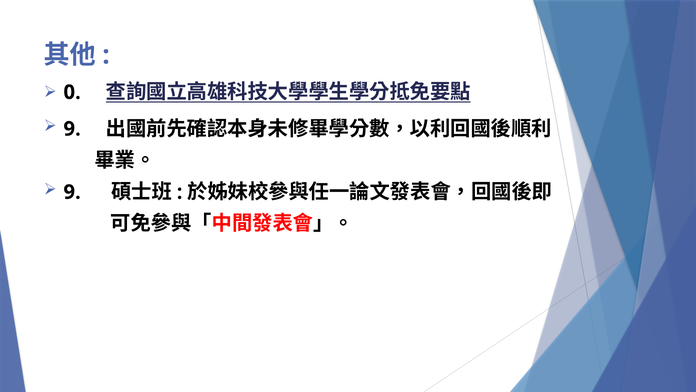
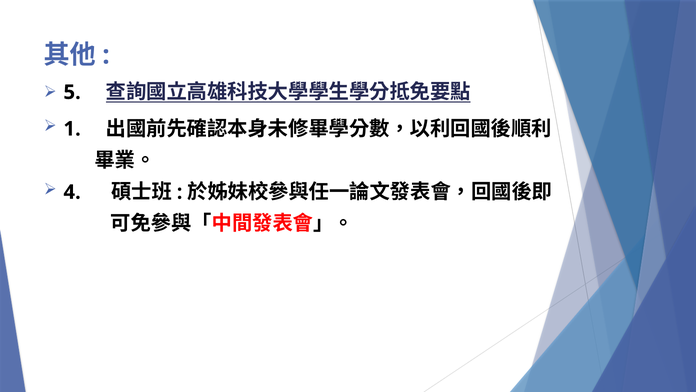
0: 0 -> 5
9 at (72, 129): 9 -> 1
9 at (72, 192): 9 -> 4
